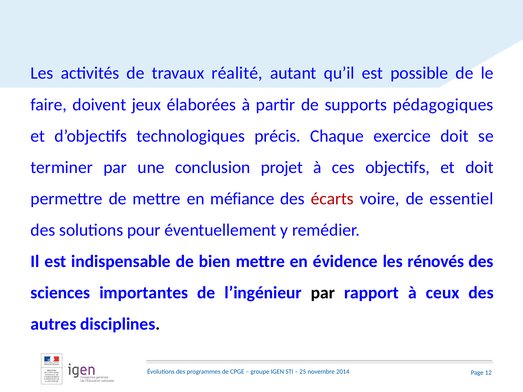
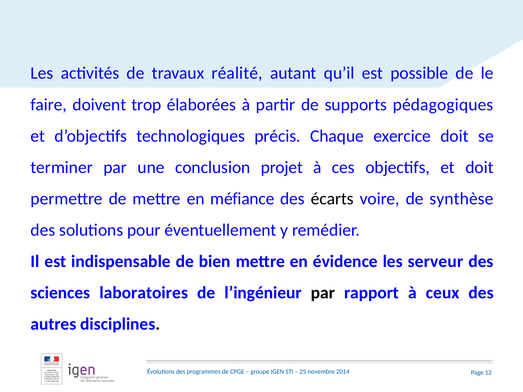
jeux: jeux -> trop
écarts colour: red -> black
essentiel: essentiel -> synthèse
rénovés: rénovés -> serveur
importantes: importantes -> laboratoires
